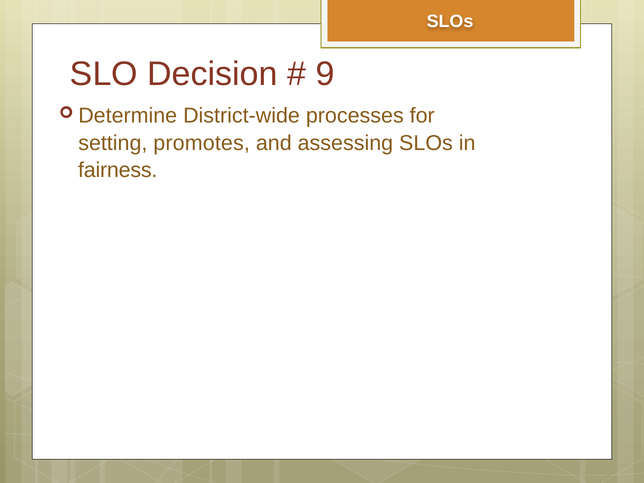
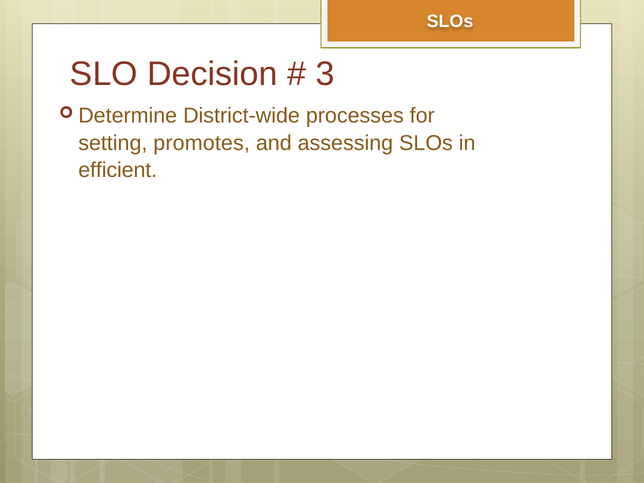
9: 9 -> 3
fairness: fairness -> efficient
